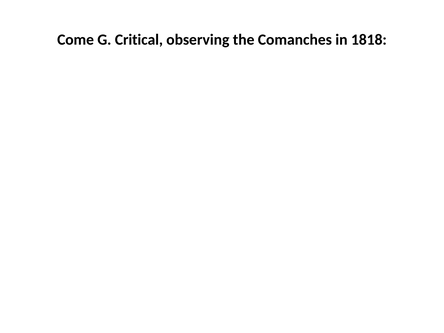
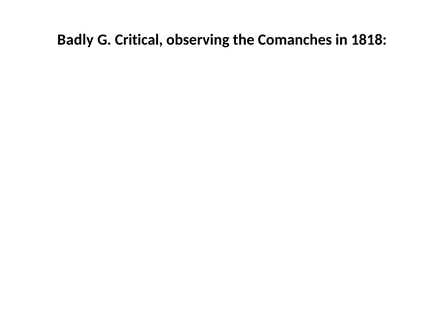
Come: Come -> Badly
